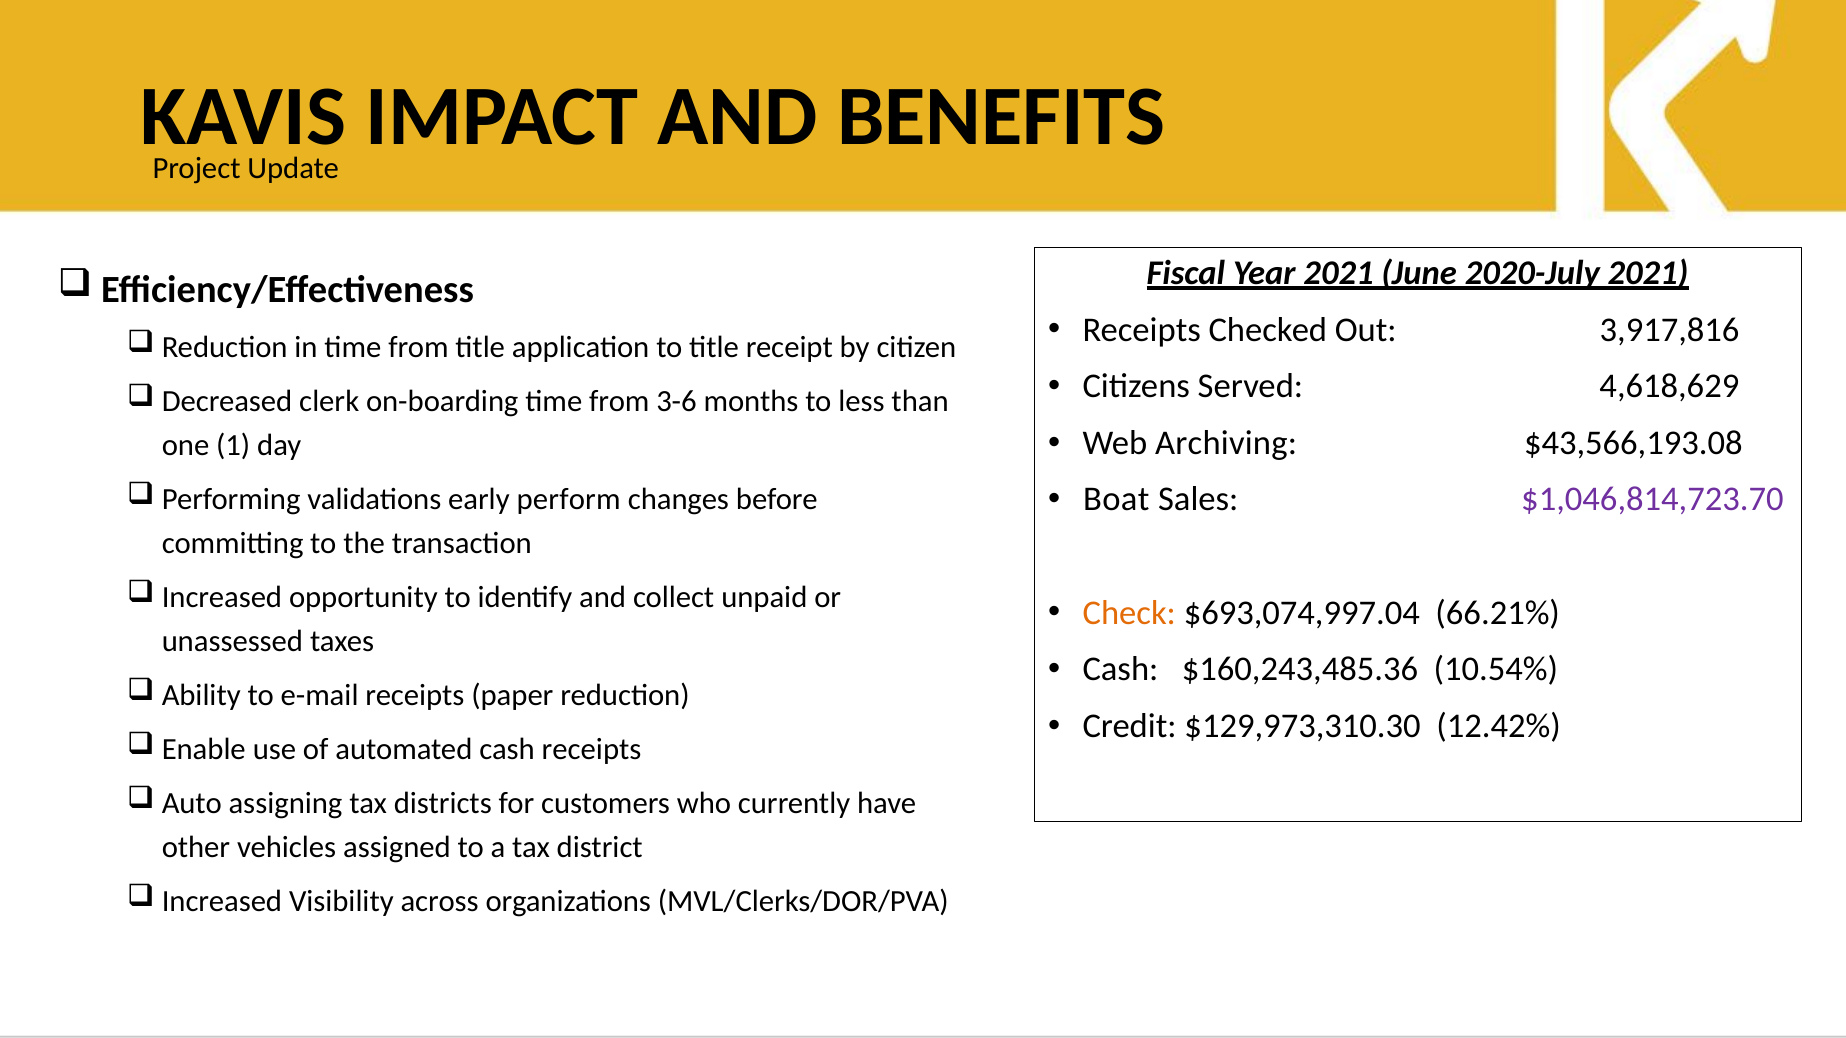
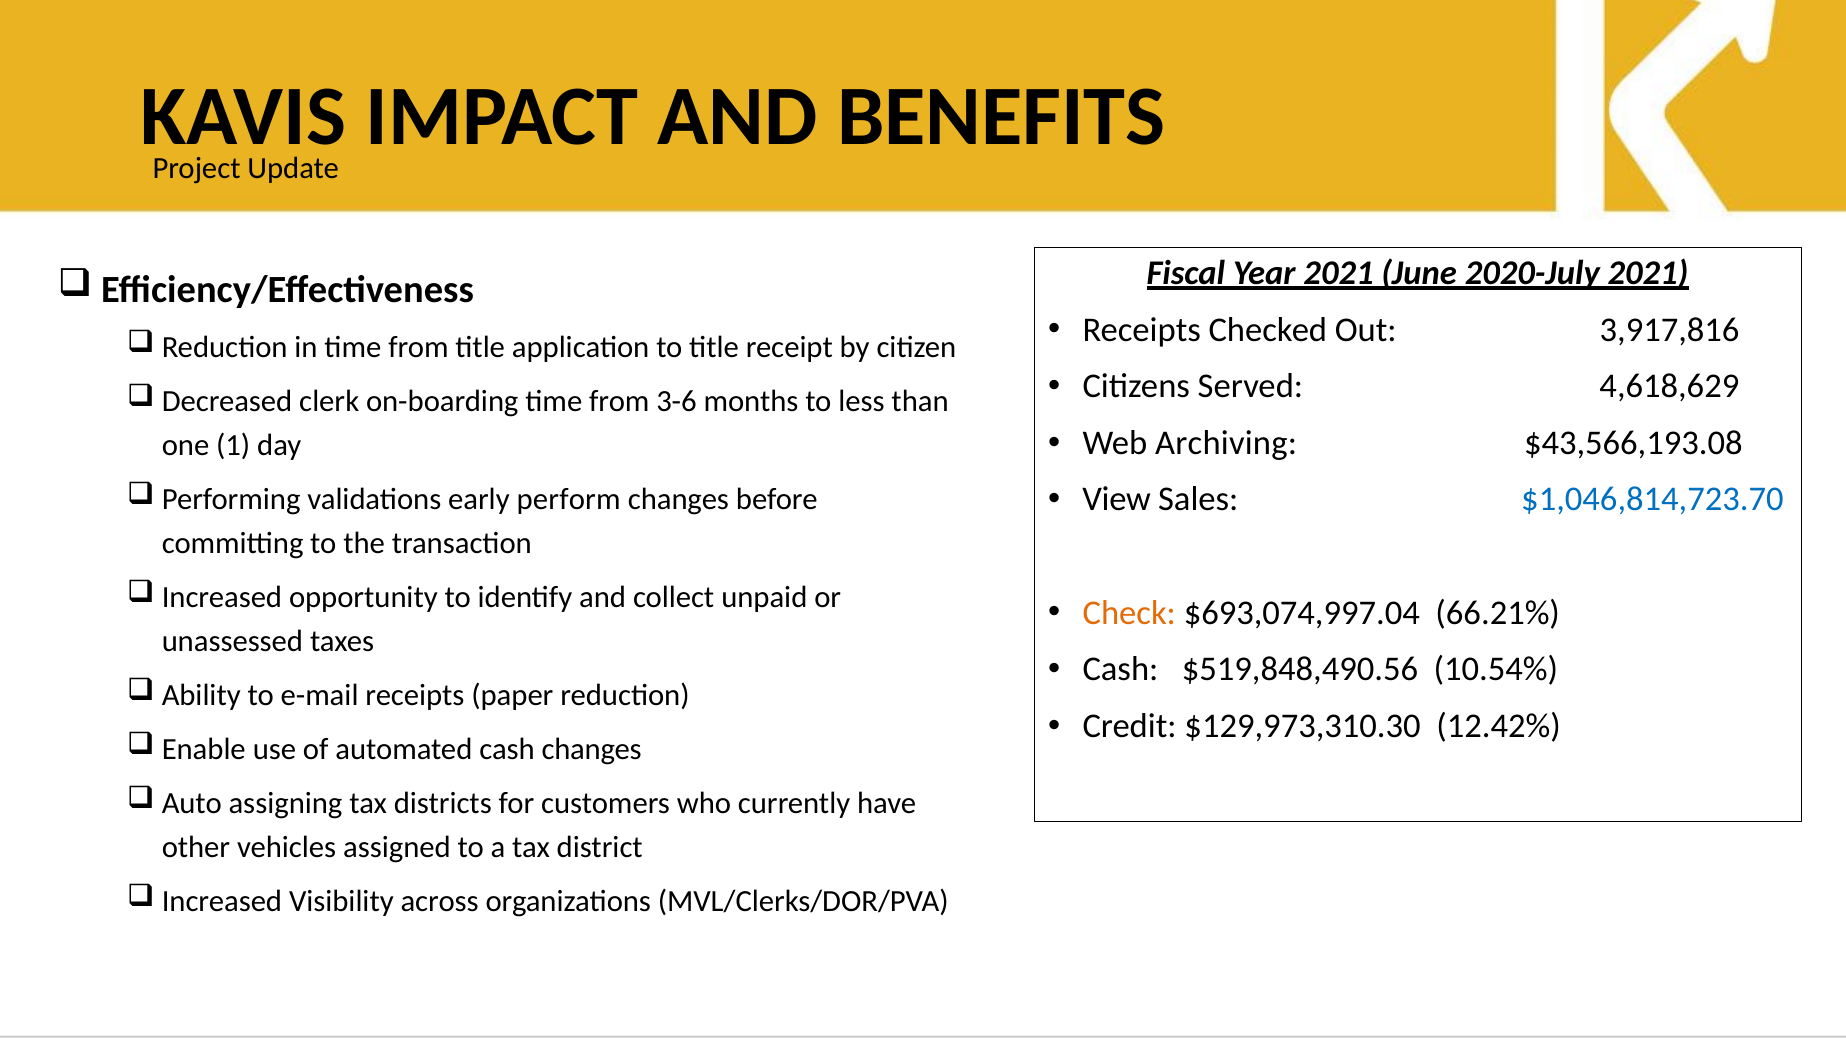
Boat: Boat -> View
$1,046,814,723.70 colour: purple -> blue
$160,243,485.36: $160,243,485.36 -> $519,848,490.56
cash receipts: receipts -> changes
